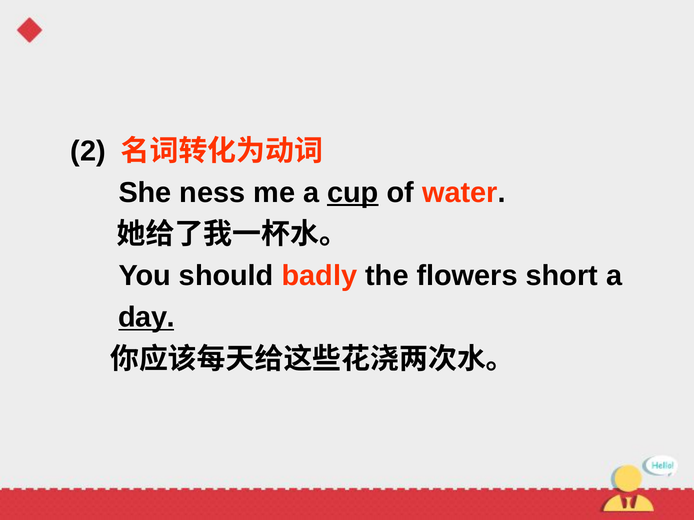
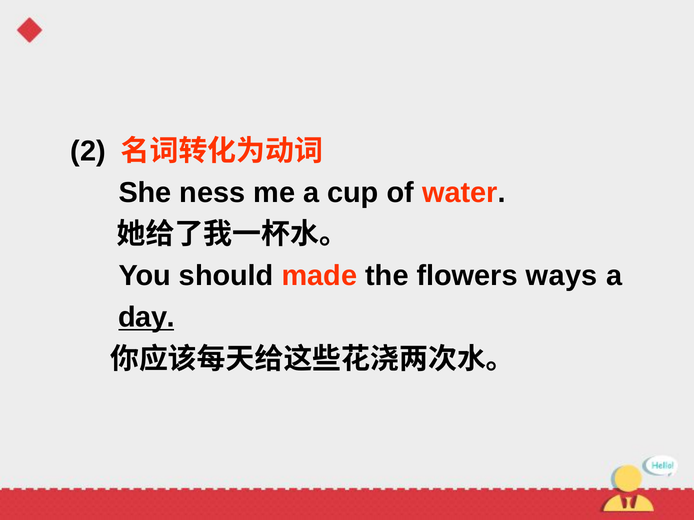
cup underline: present -> none
badly: badly -> made
short: short -> ways
